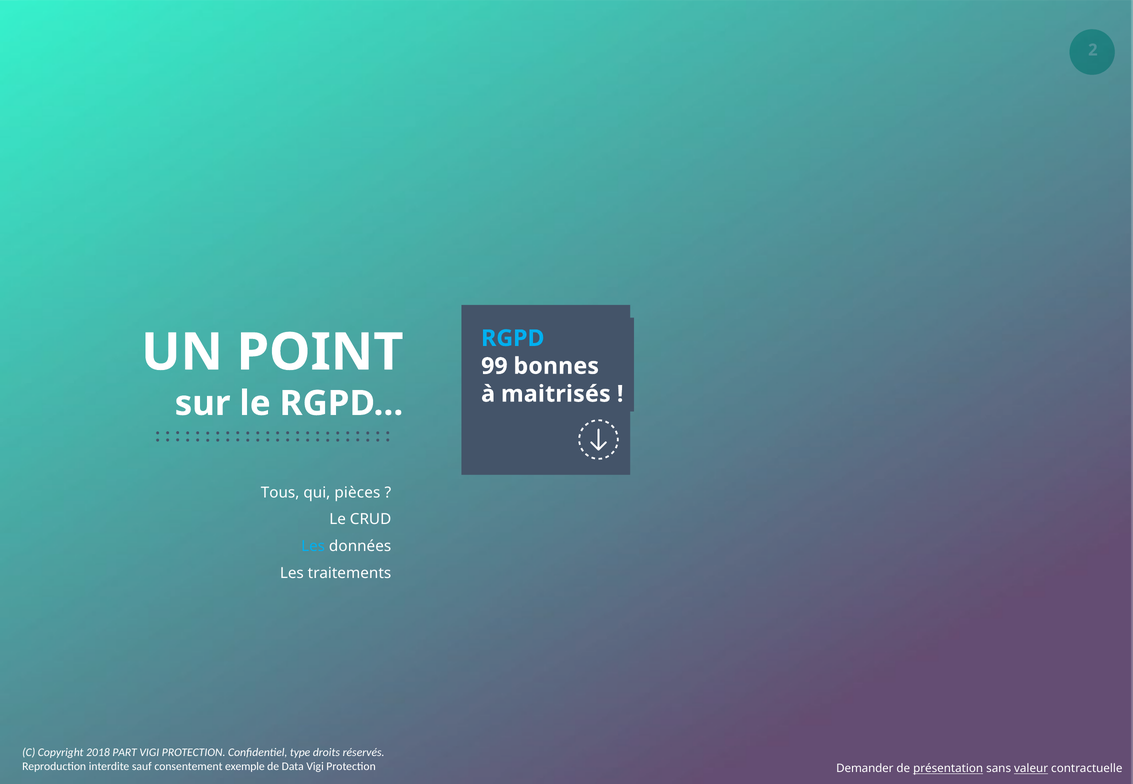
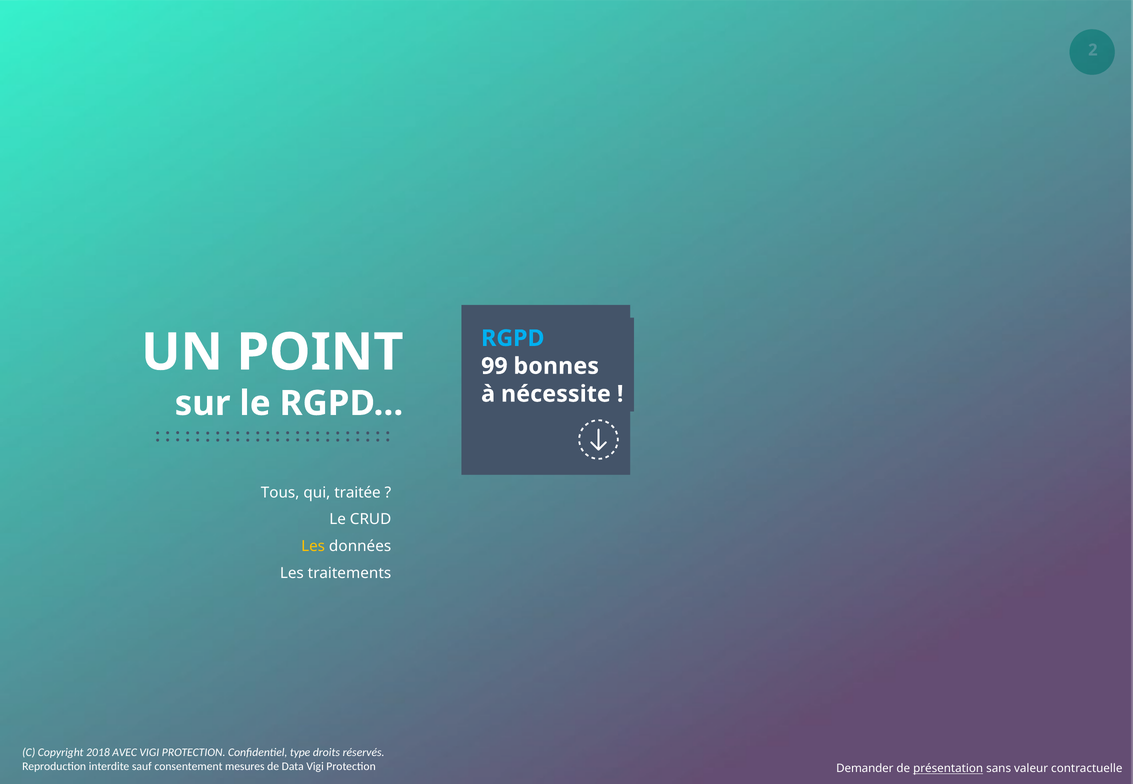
maitrisés: maitrisés -> nécessite
pièces: pièces -> traitée
Les at (313, 547) colour: light blue -> yellow
PART: PART -> AVEC
exemple: exemple -> mesures
valeur underline: present -> none
